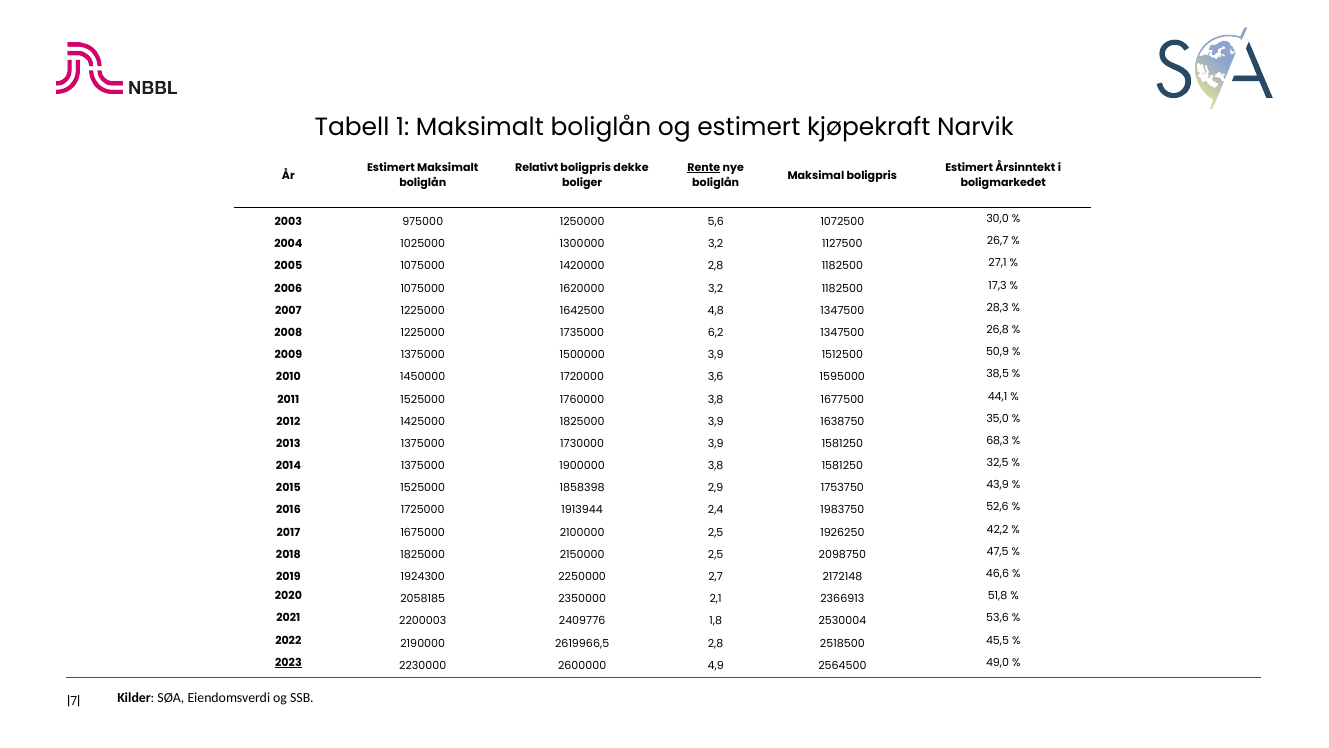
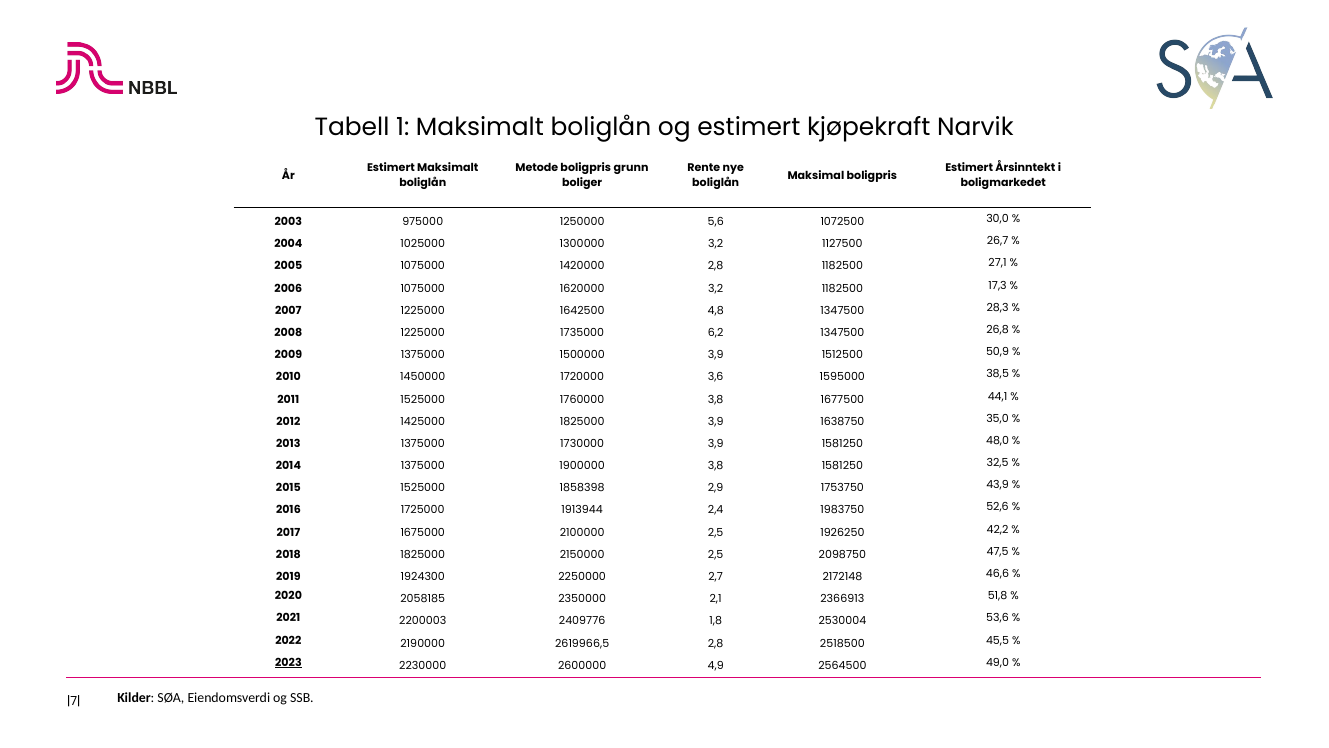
Relativt: Relativt -> Metode
dekke: dekke -> grunn
Rente underline: present -> none
68,3: 68,3 -> 48,0
